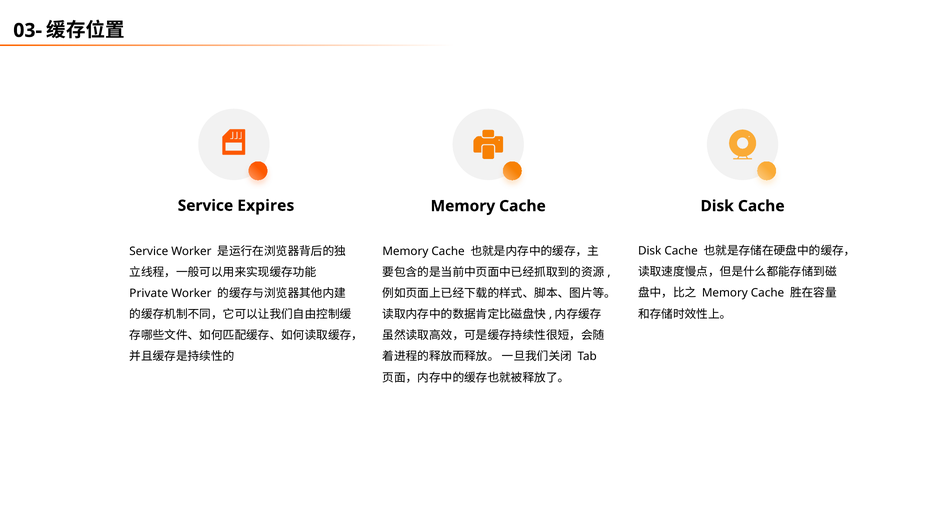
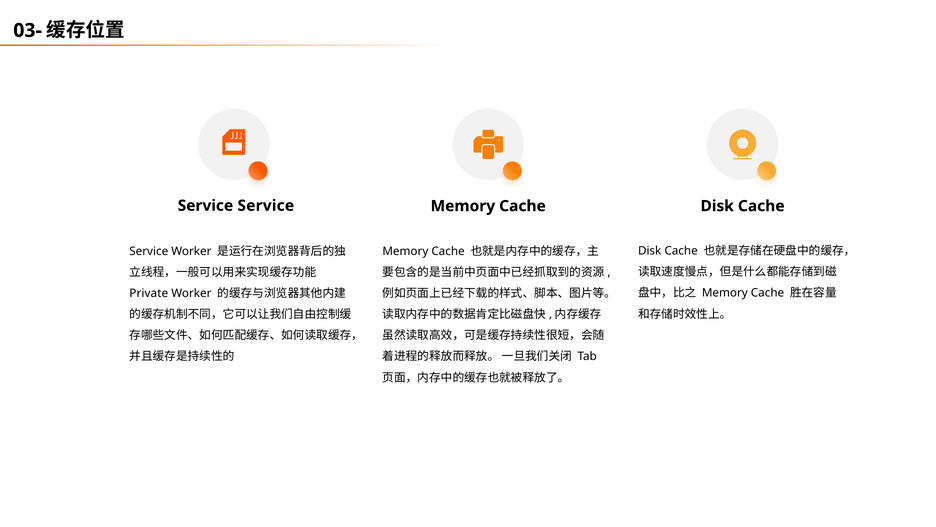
Service Expires: Expires -> Service
